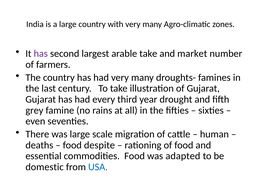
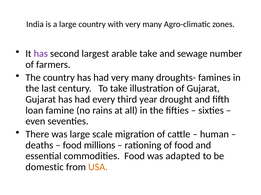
market: market -> sewage
grey: grey -> loan
despite: despite -> millions
USA colour: blue -> orange
